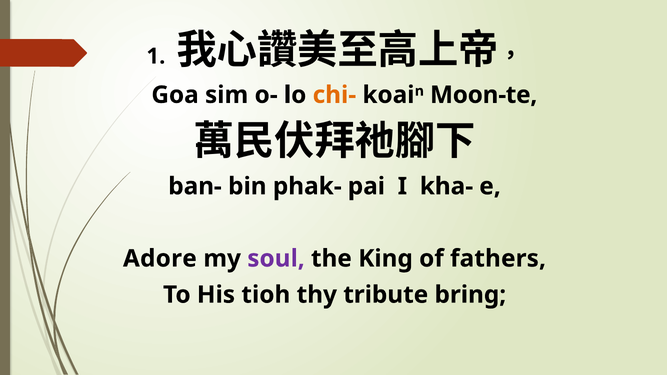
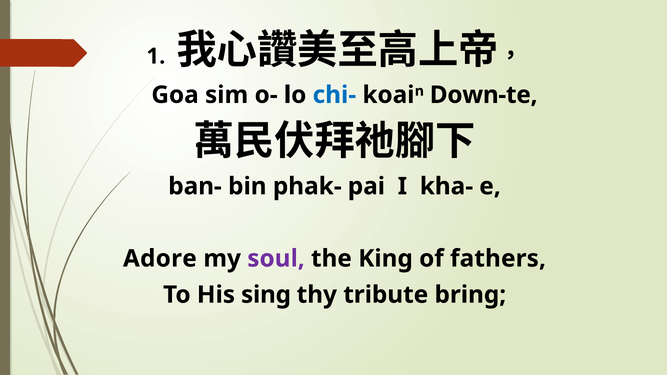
chi- colour: orange -> blue
Moon-te: Moon-te -> Down-te
tioh: tioh -> sing
